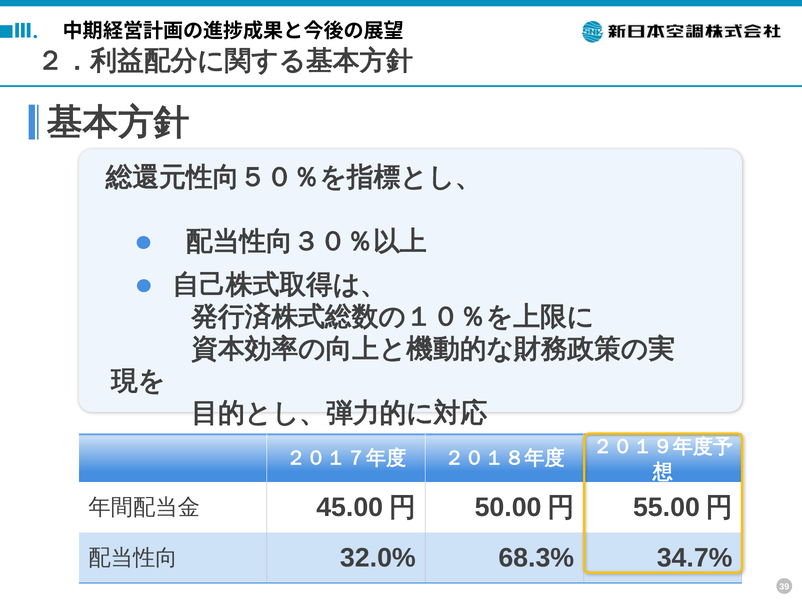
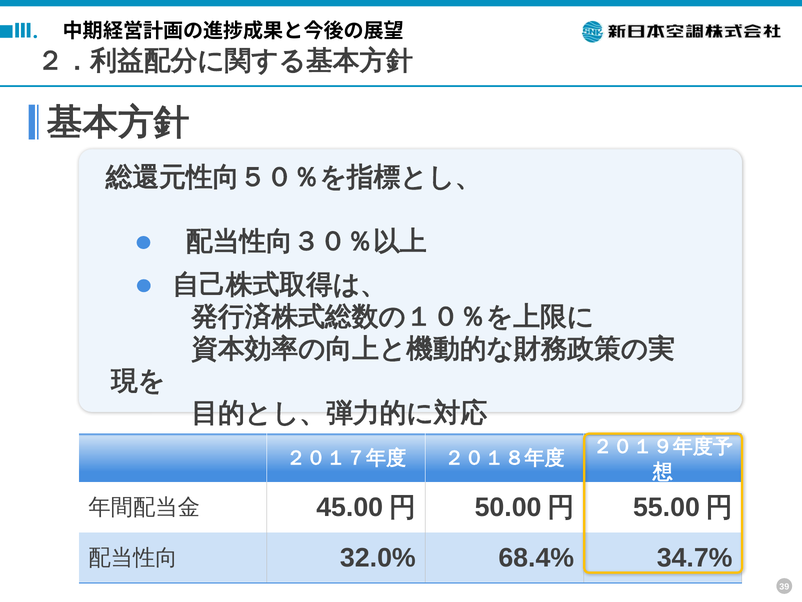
68.3%: 68.3% -> 68.4%
